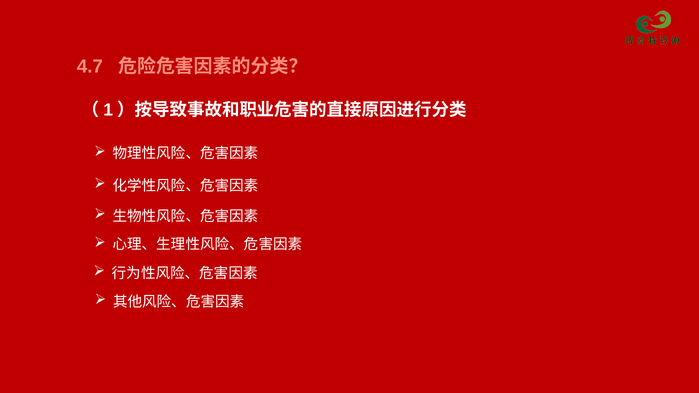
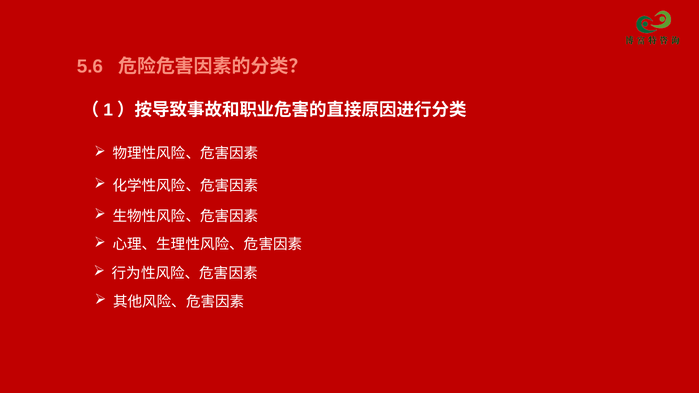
4.7: 4.7 -> 5.6
